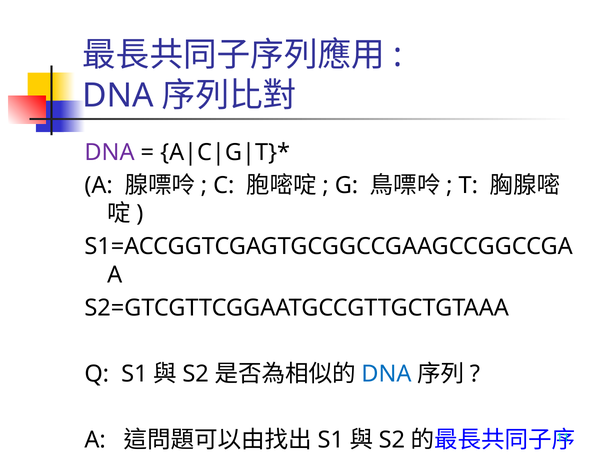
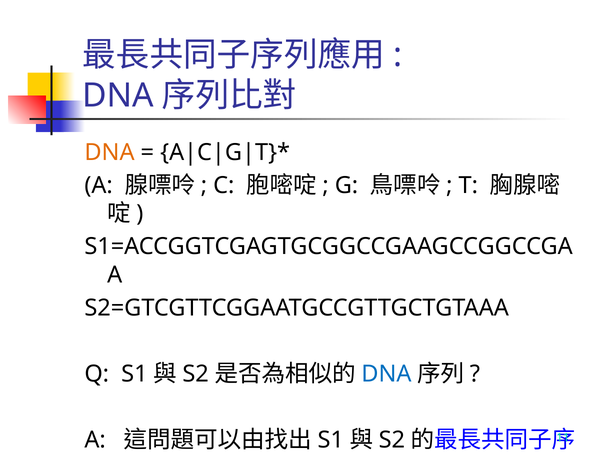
DNA at (110, 153) colour: purple -> orange
